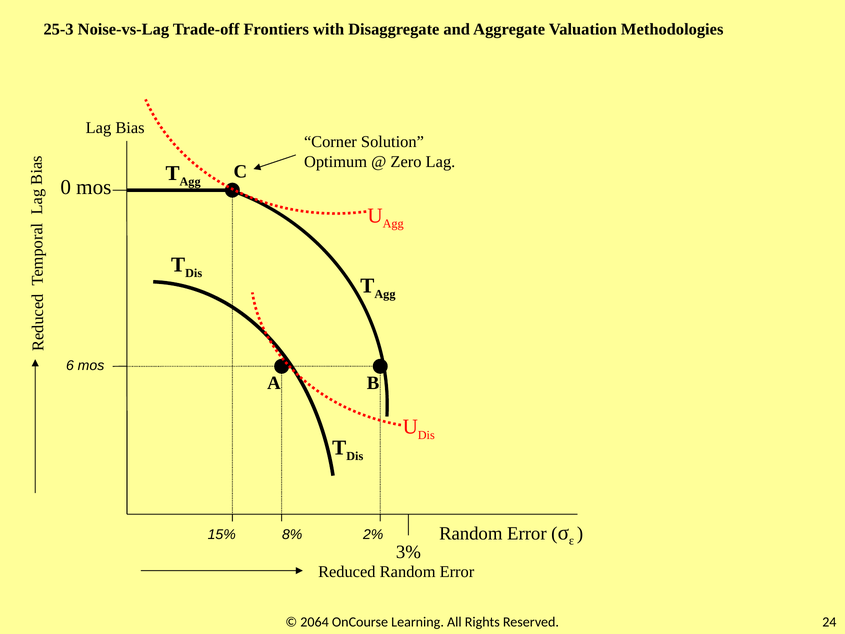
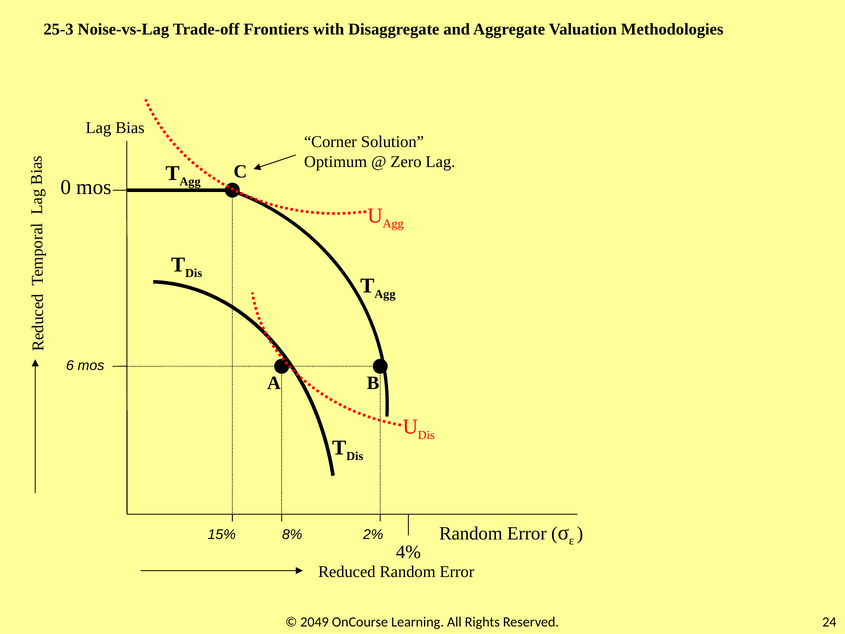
3%: 3% -> 4%
2064: 2064 -> 2049
